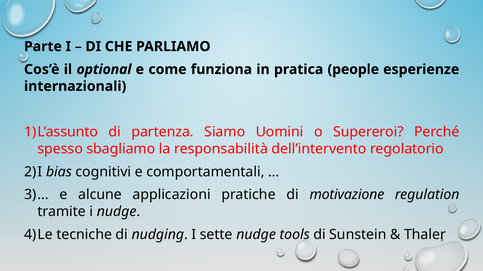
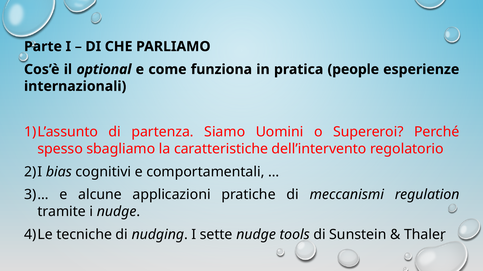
responsabilità: responsabilità -> caratteristiche
motivazione: motivazione -> meccanismi
